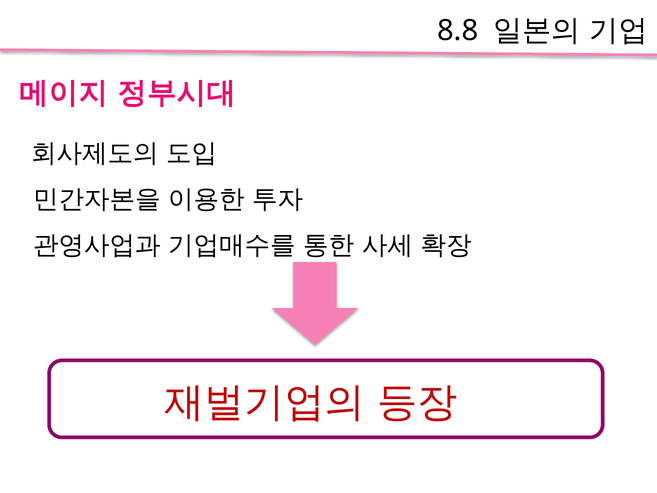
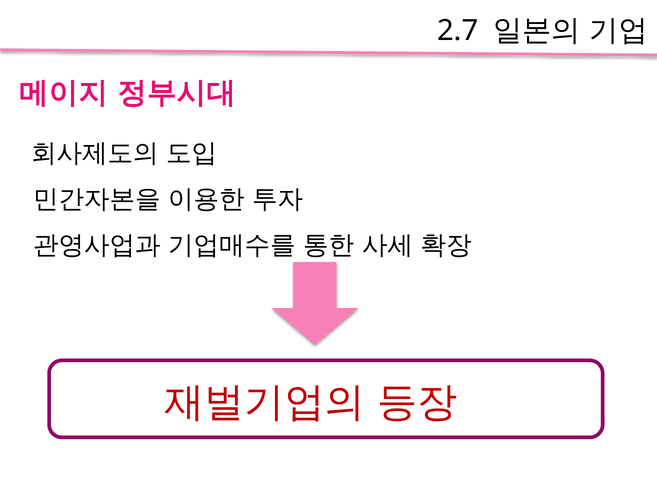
8.8: 8.8 -> 2.7
